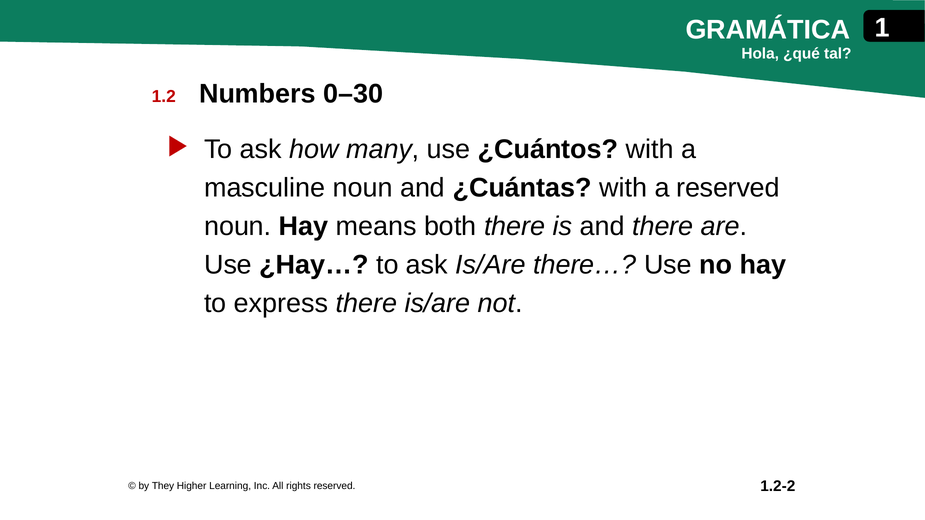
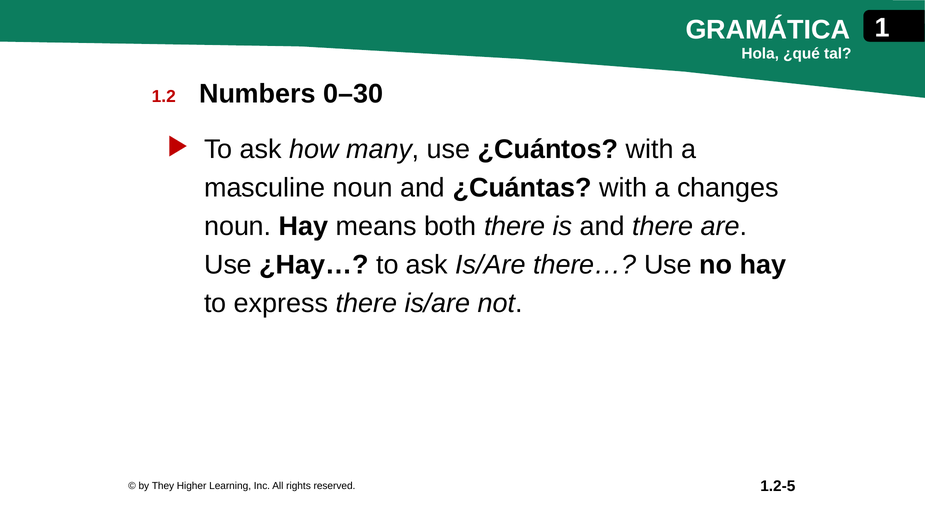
a reserved: reserved -> changes
1.2-2: 1.2-2 -> 1.2-5
